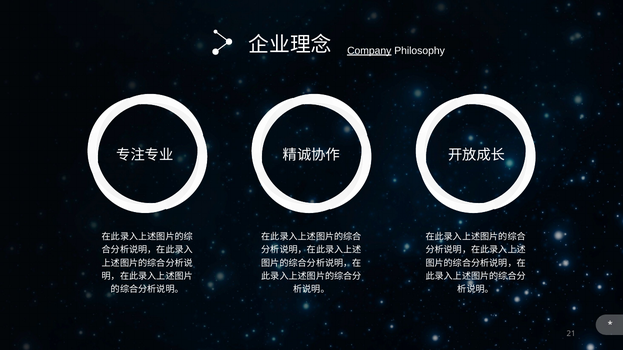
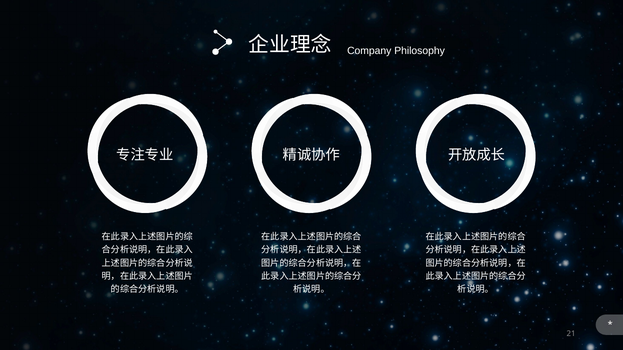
Company underline: present -> none
